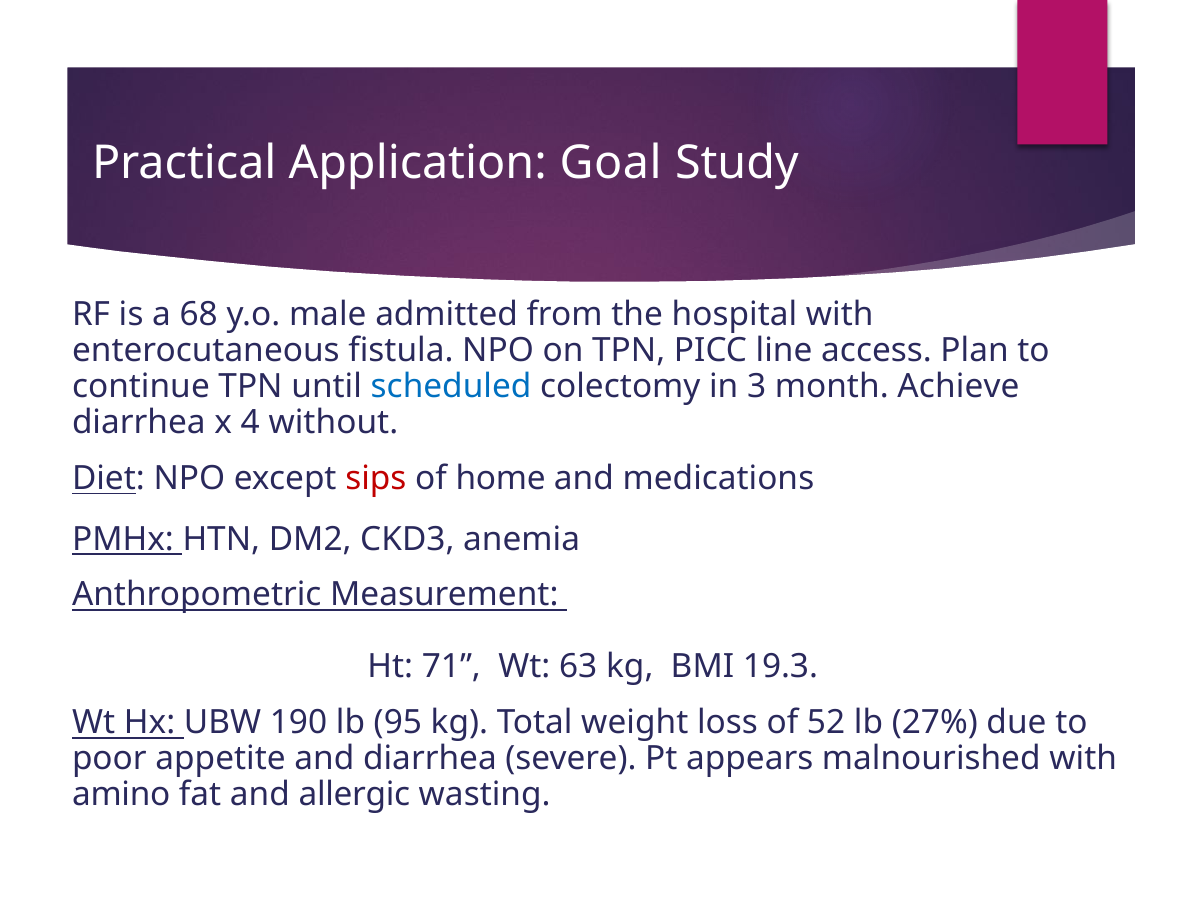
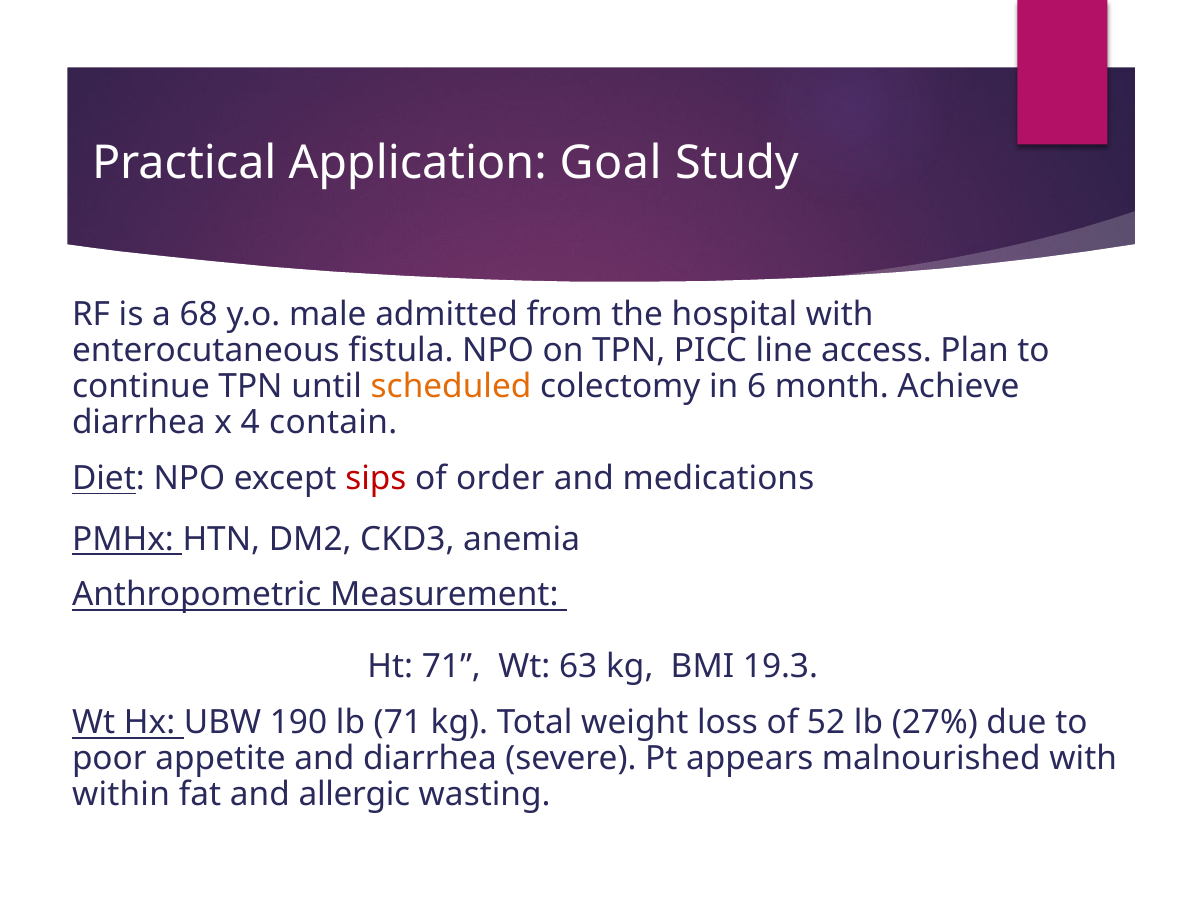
scheduled colour: blue -> orange
3: 3 -> 6
without: without -> contain
home: home -> order
lb 95: 95 -> 71
amino: amino -> within
